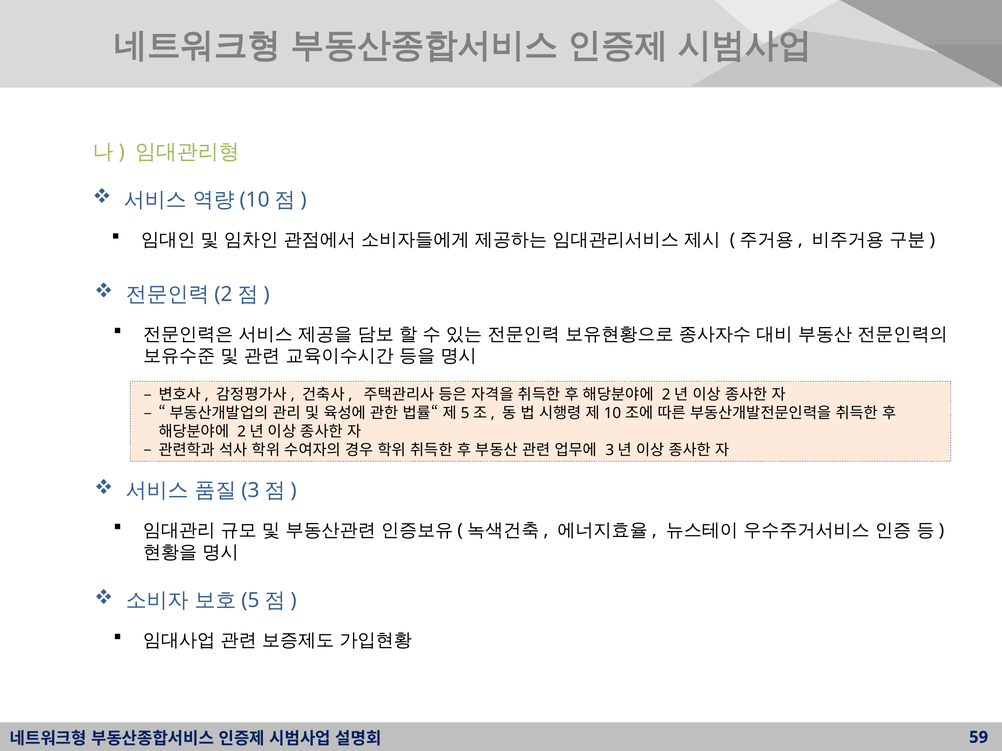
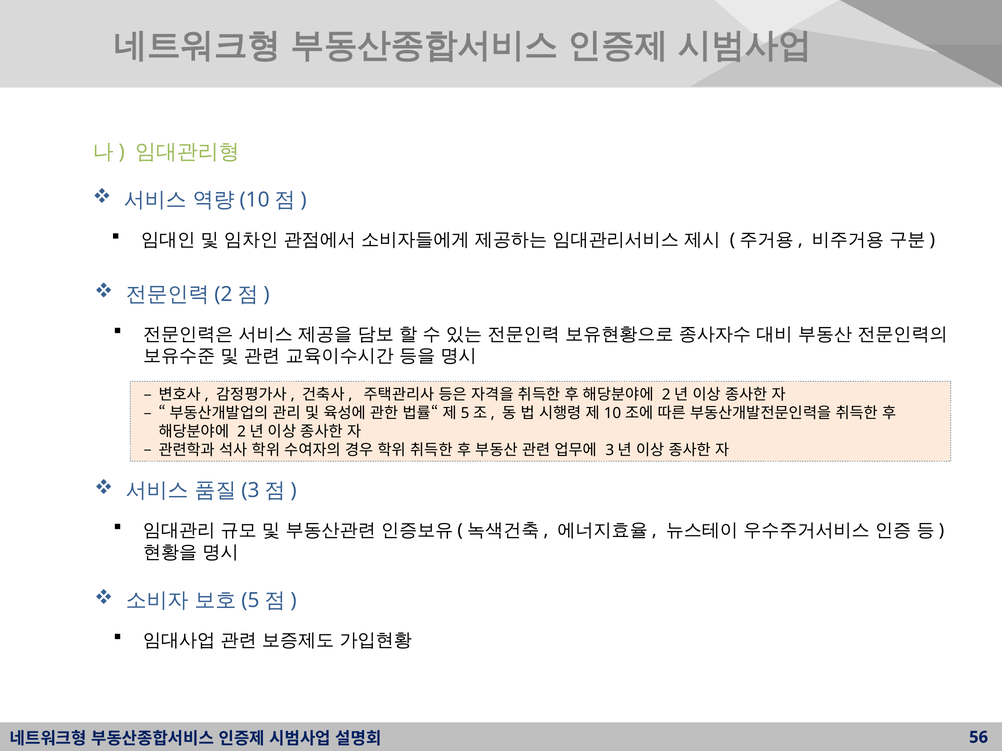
59: 59 -> 56
